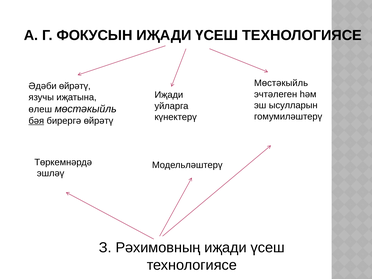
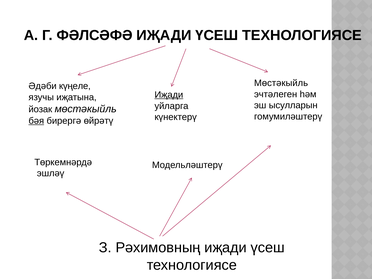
ФОКУСЫН: ФОКУСЫН -> ФӘЛСӘФӘ
Әдәби өйрәтү: өйрәтү -> күңеле
Иҗади at (169, 95) underline: none -> present
өлеш: өлеш -> йозак
